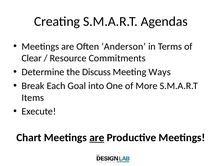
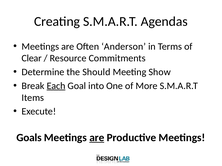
Discuss: Discuss -> Should
Ways: Ways -> Show
Each underline: none -> present
Chart: Chart -> Goals
